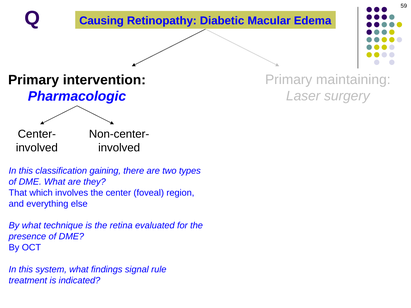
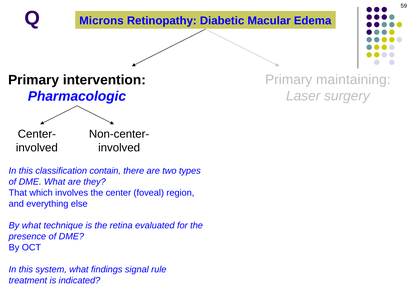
Causing: Causing -> Microns
gaining: gaining -> contain
